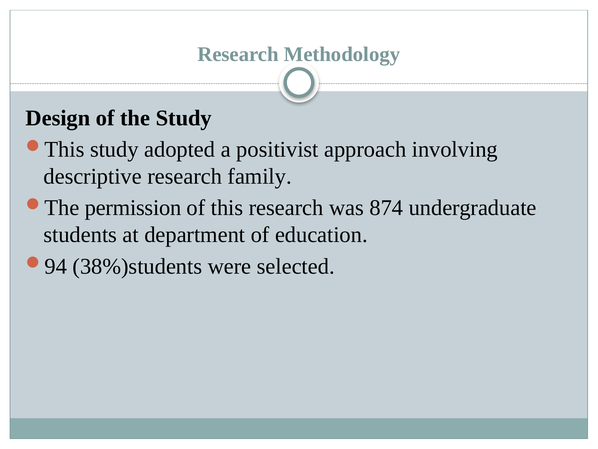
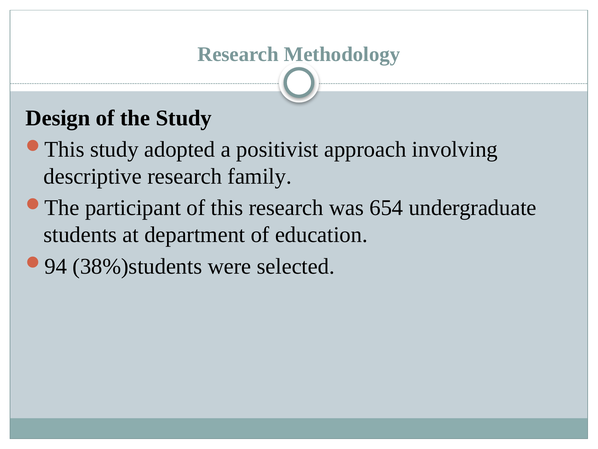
permission: permission -> participant
874: 874 -> 654
